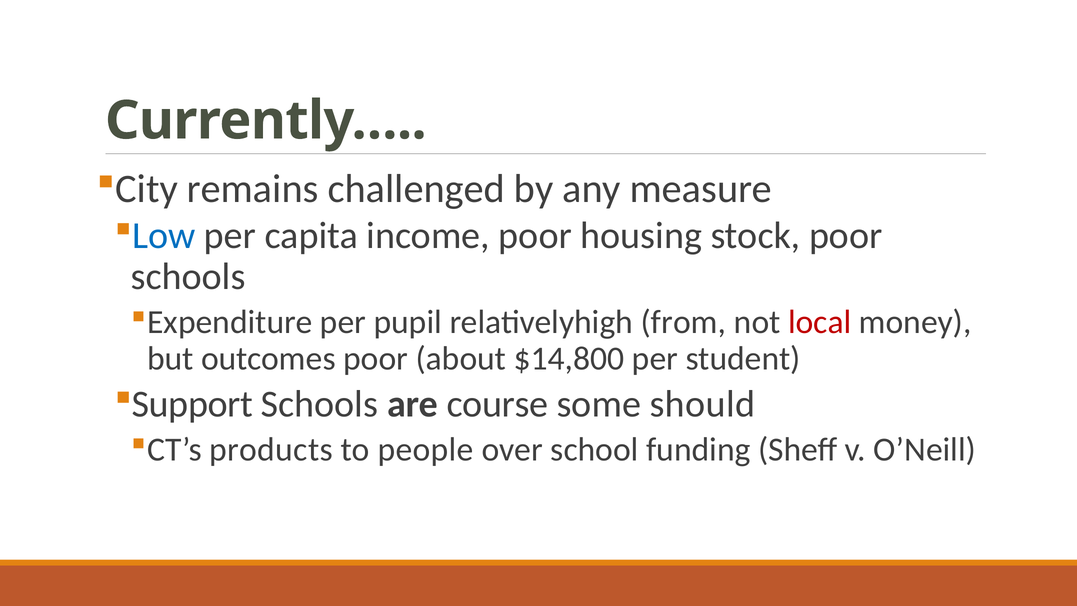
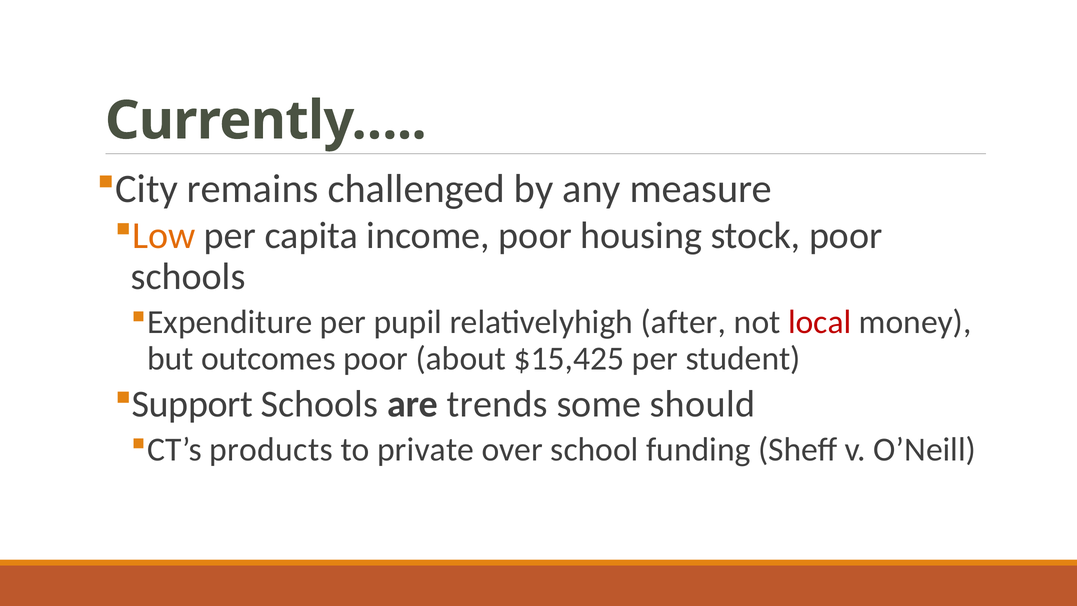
Low colour: blue -> orange
from: from -> after
$14,800: $14,800 -> $15,425
course: course -> trends
people: people -> private
